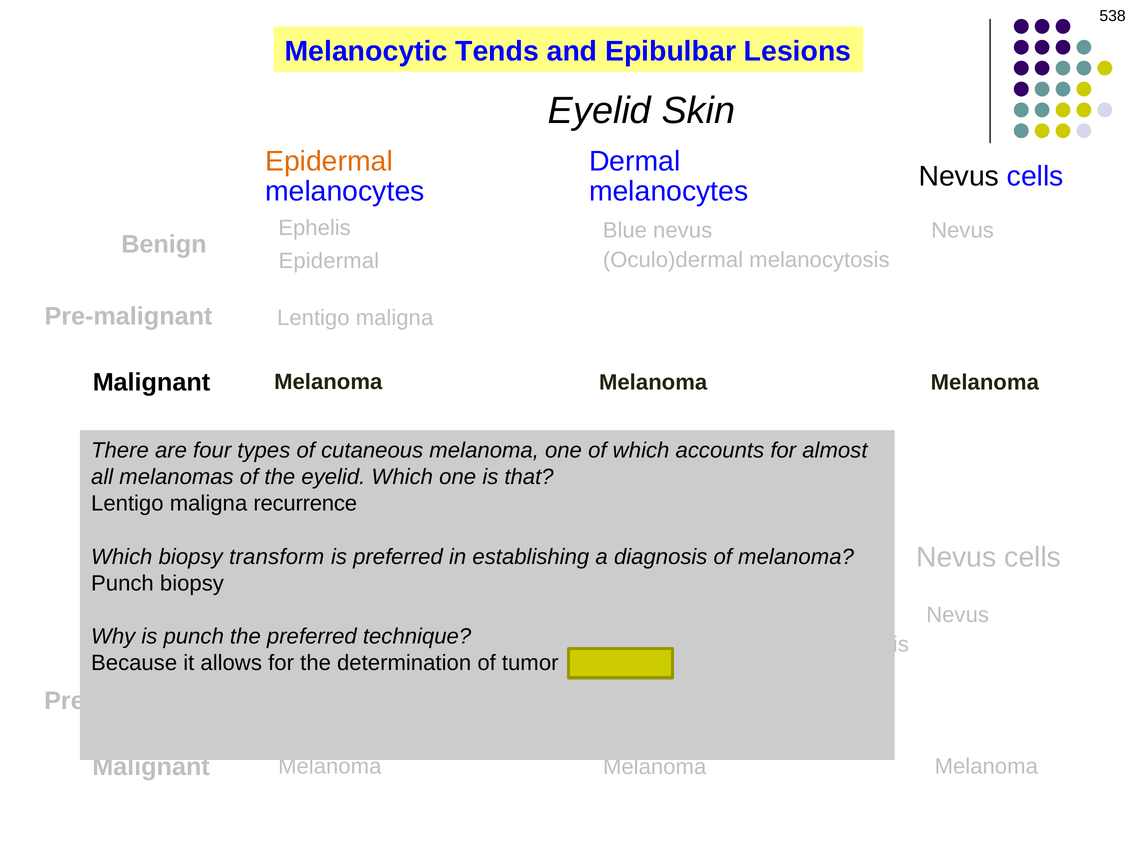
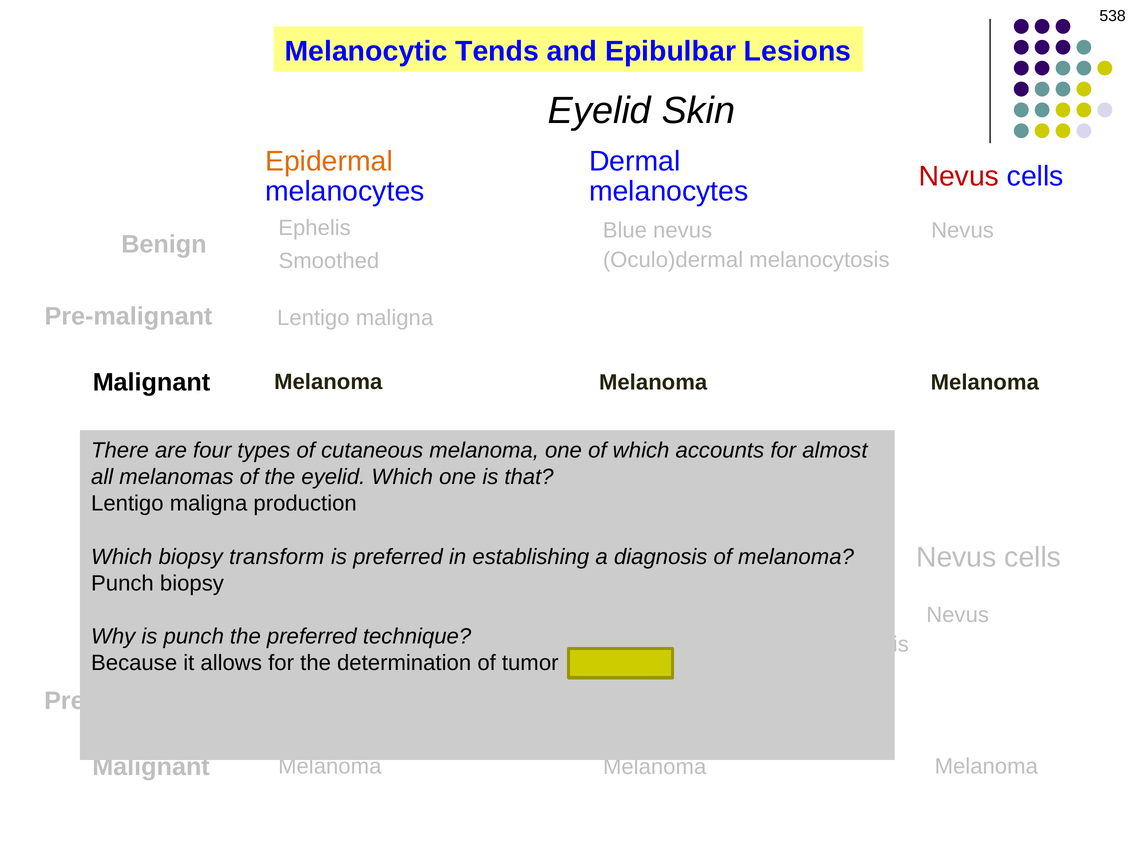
Nevus at (959, 176) colour: black -> red
Epidermal at (329, 261): Epidermal -> Smoothed
recurrence: recurrence -> production
